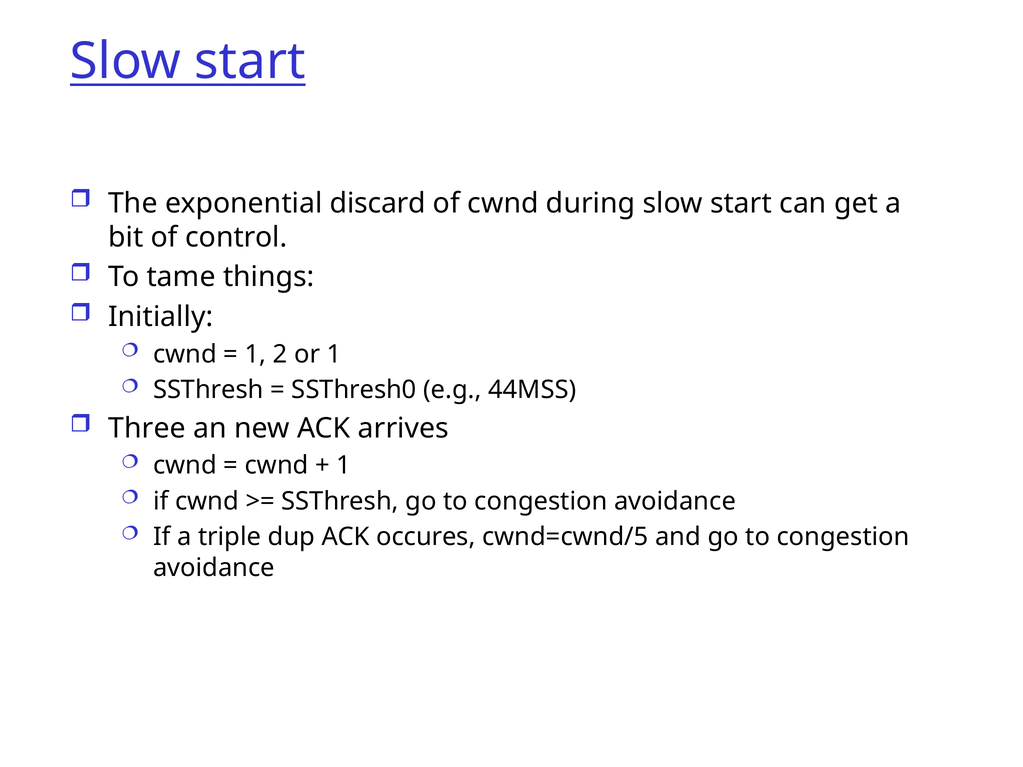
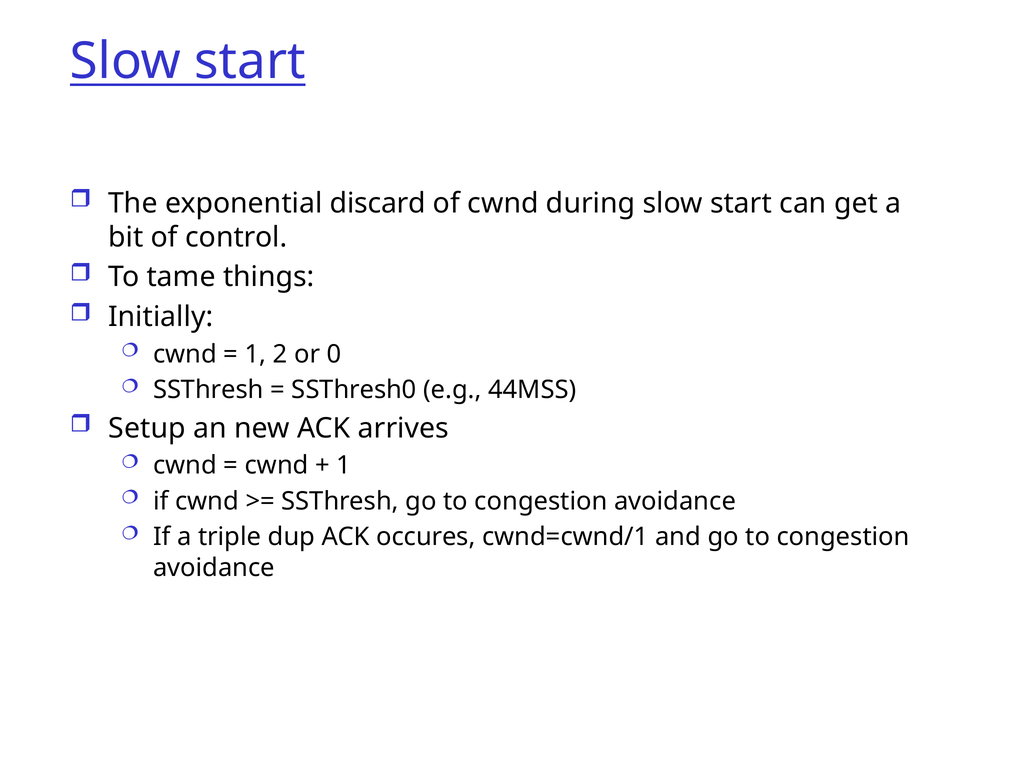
or 1: 1 -> 0
Three: Three -> Setup
cwnd=cwnd/5: cwnd=cwnd/5 -> cwnd=cwnd/1
